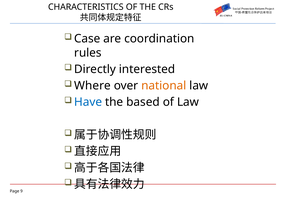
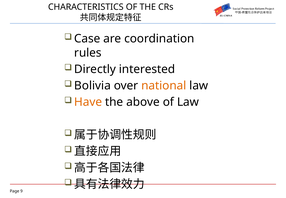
Where: Where -> Bolivia
Have colour: blue -> orange
based: based -> above
